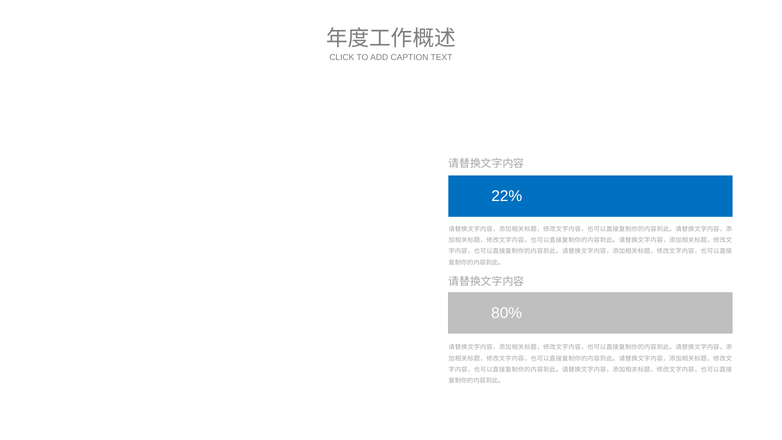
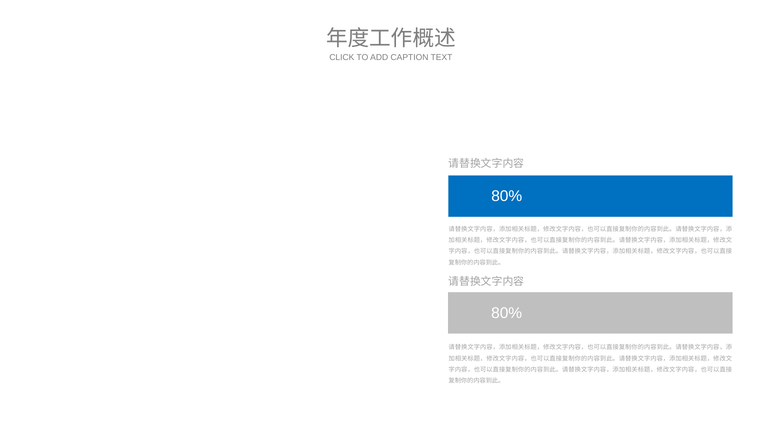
22% at (507, 196): 22% -> 80%
